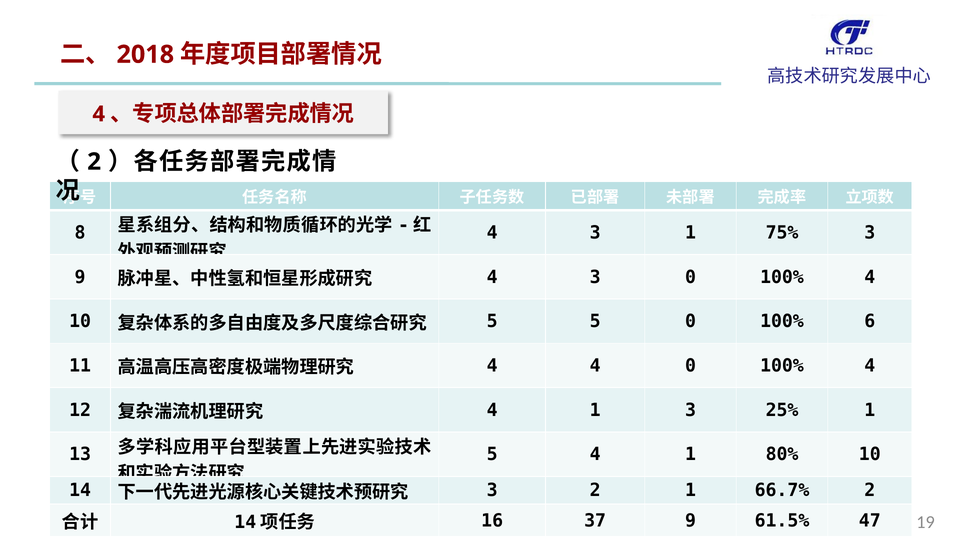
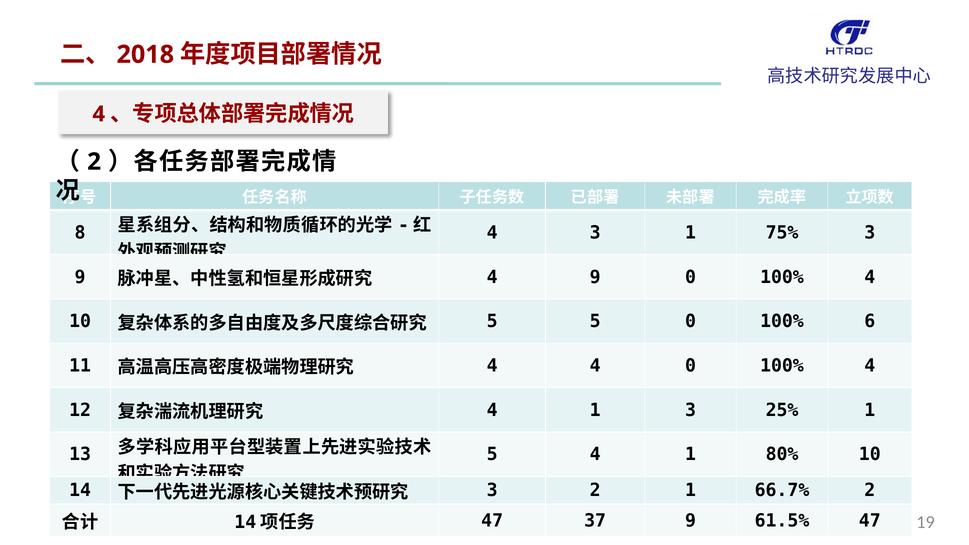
3 at (595, 277): 3 -> 9
16 at (492, 521): 16 -> 47
